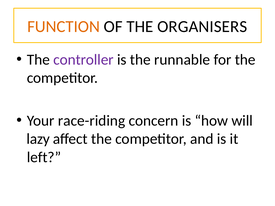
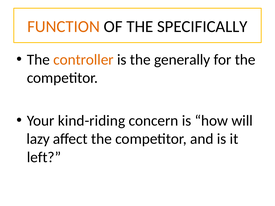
ORGANISERS: ORGANISERS -> SPECIFICALLY
controller colour: purple -> orange
runnable: runnable -> generally
race-riding: race-riding -> kind-riding
